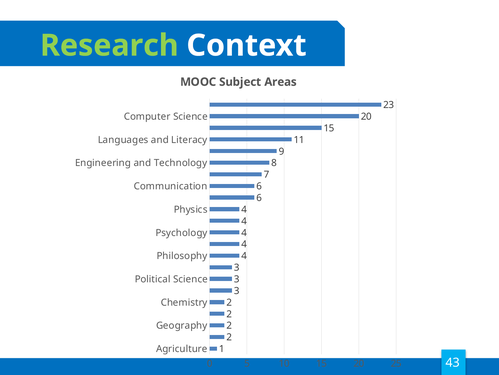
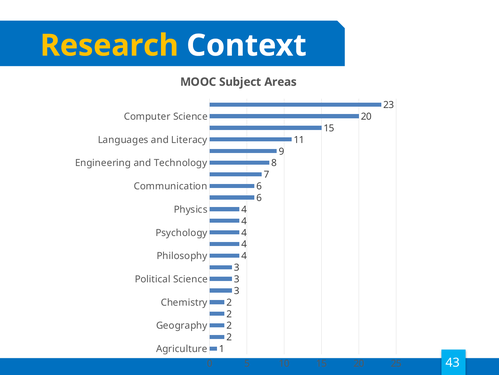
Research colour: light green -> yellow
